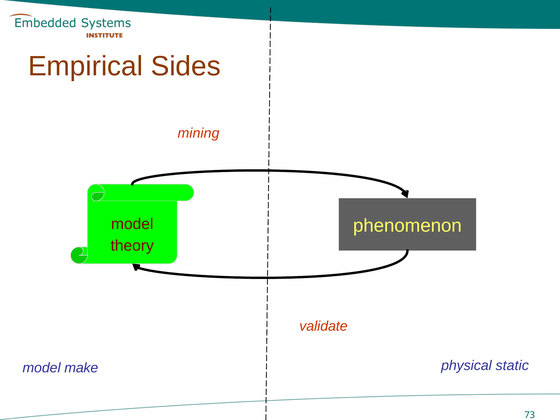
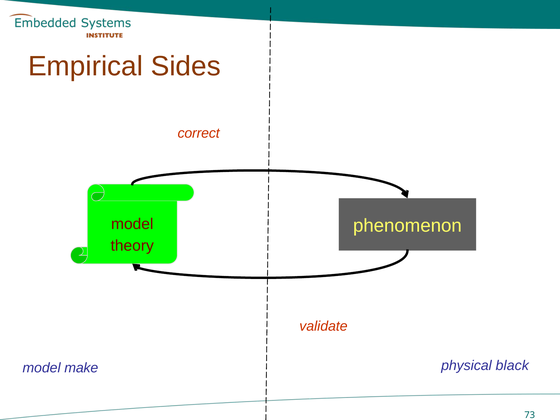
mining: mining -> correct
static: static -> black
